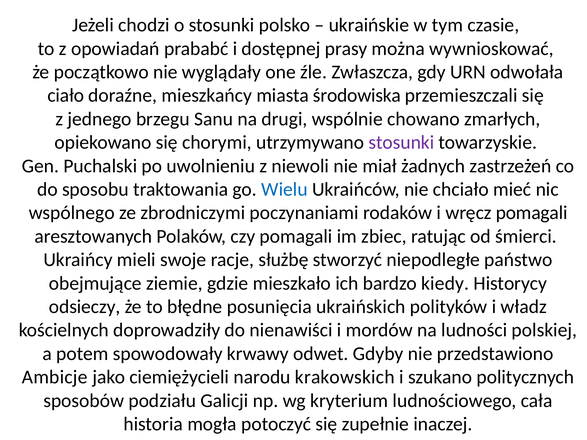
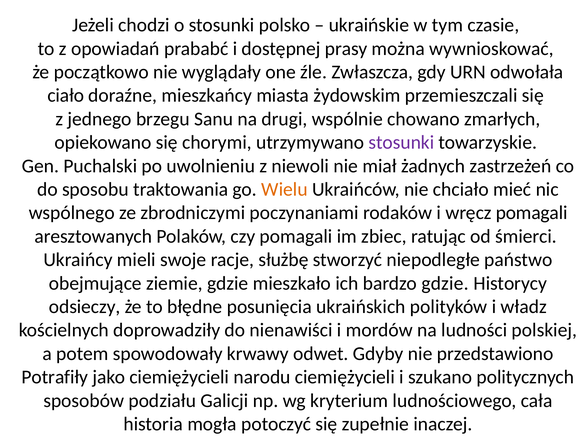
środowiska: środowiska -> żydowskim
Wielu colour: blue -> orange
bardzo kiedy: kiedy -> gdzie
Ambicje: Ambicje -> Potrafiły
narodu krakowskich: krakowskich -> ciemiężycieli
